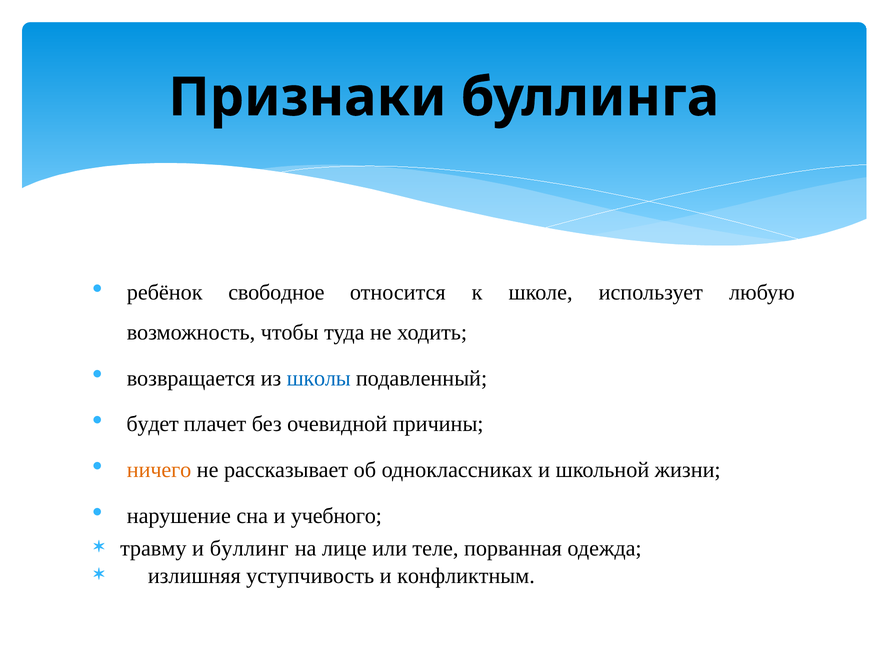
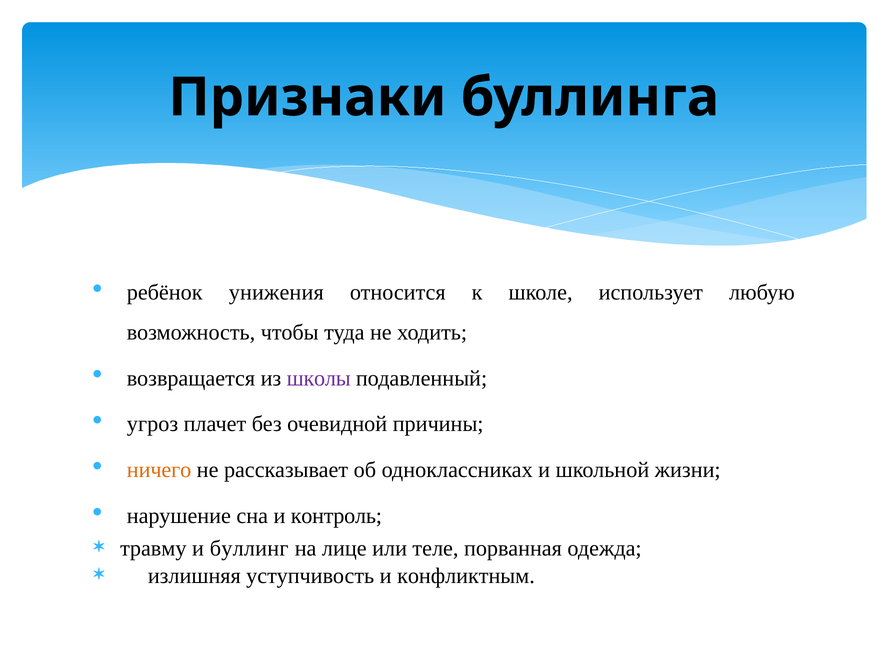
свободное: свободное -> унижения
школы colour: blue -> purple
будет: будет -> угроз
учебного: учебного -> контроль
